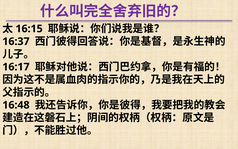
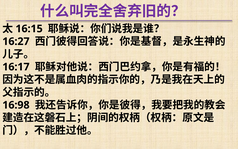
16:37: 16:37 -> 16:27
16:48: 16:48 -> 16:98
